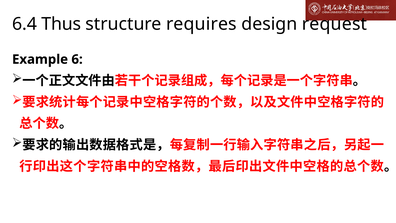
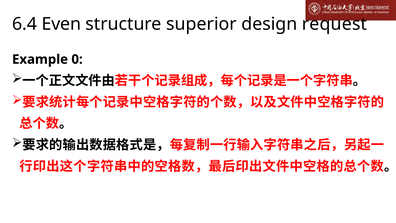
Thus: Thus -> Even
requires: requires -> superior
6: 6 -> 0
